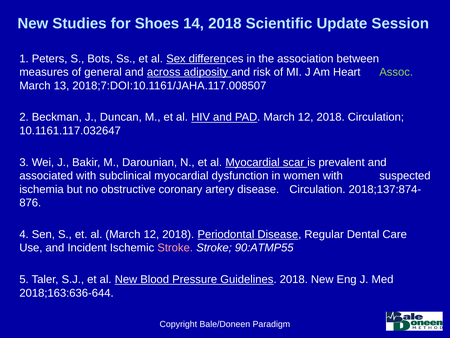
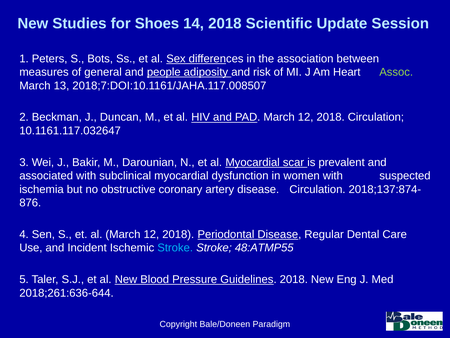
across: across -> people
Stroke at (175, 248) colour: pink -> light blue
90:ATMP55: 90:ATMP55 -> 48:ATMP55
2018;163:636-644: 2018;163:636-644 -> 2018;261:636-644
